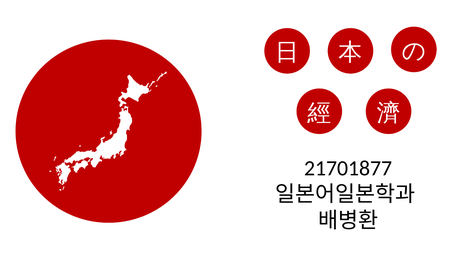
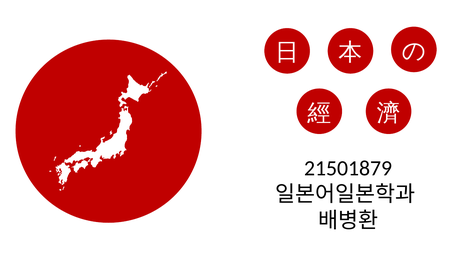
21701877: 21701877 -> 21501879
